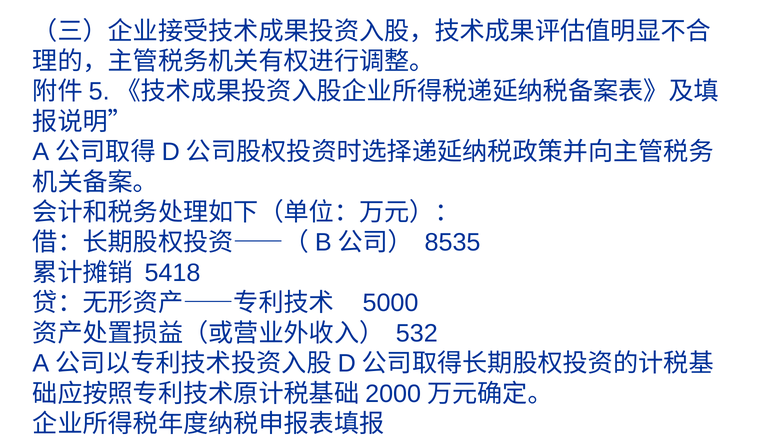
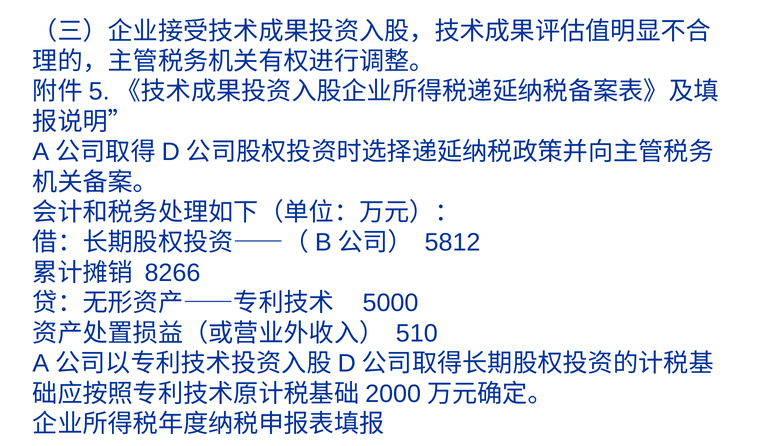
8535: 8535 -> 5812
5418: 5418 -> 8266
532: 532 -> 510
